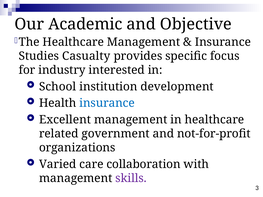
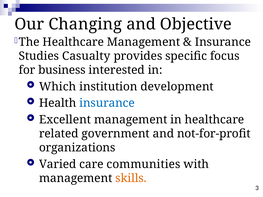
Academic: Academic -> Changing
industry: industry -> business
School: School -> Which
collaboration: collaboration -> communities
skills colour: purple -> orange
